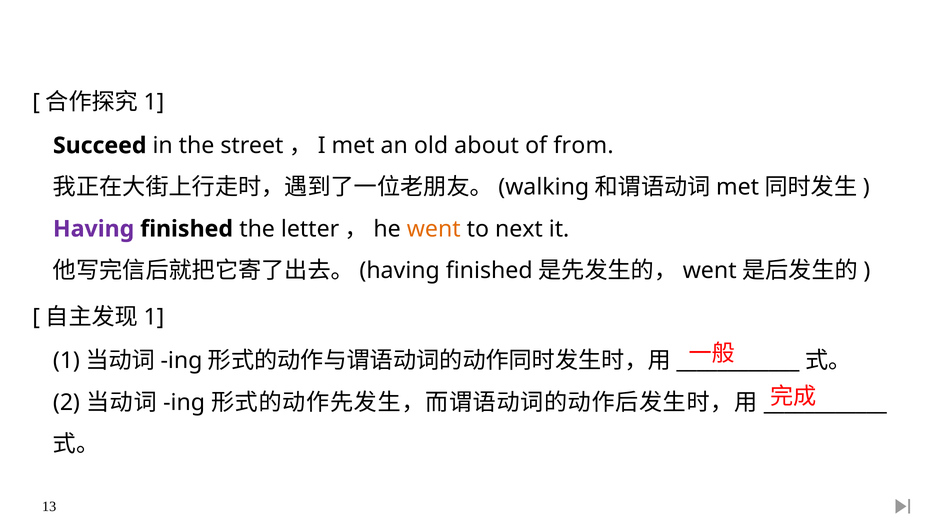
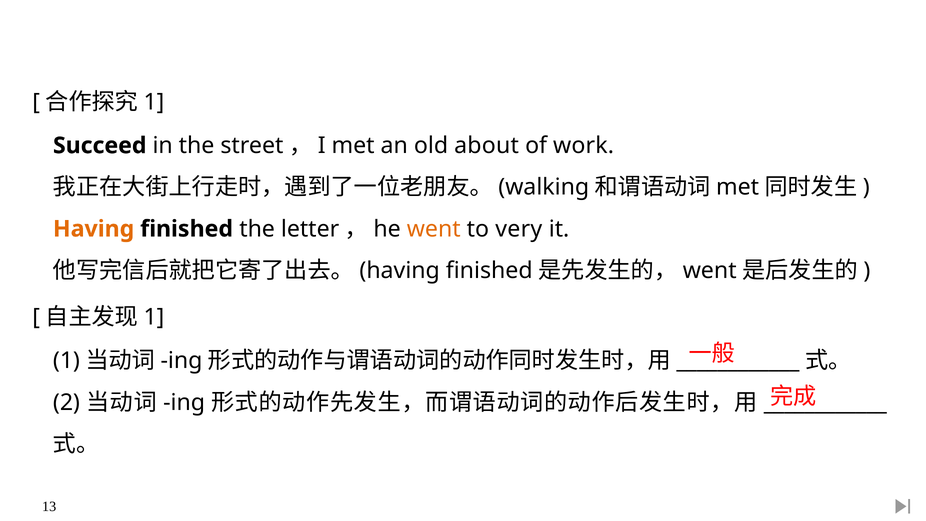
from: from -> work
Having colour: purple -> orange
next: next -> very
